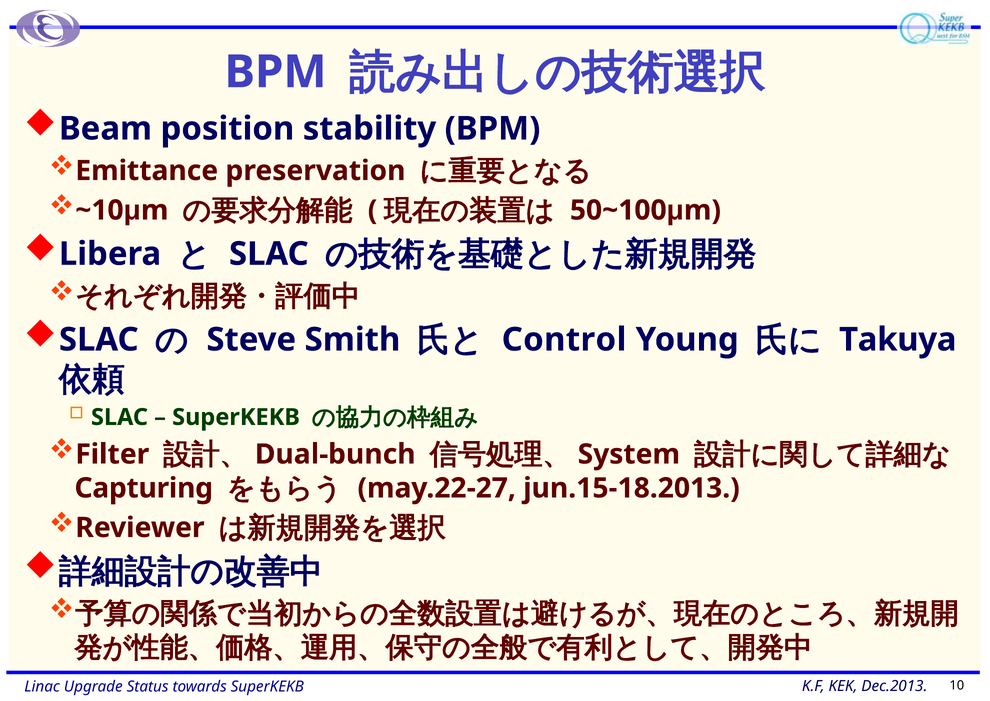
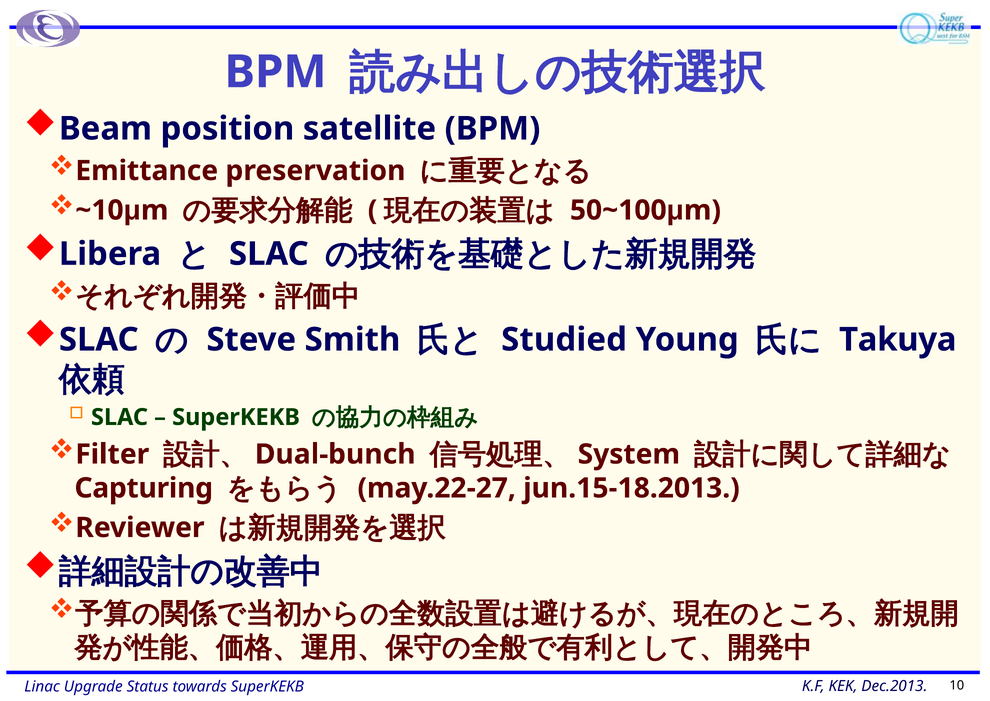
stability: stability -> satellite
Control: Control -> Studied
